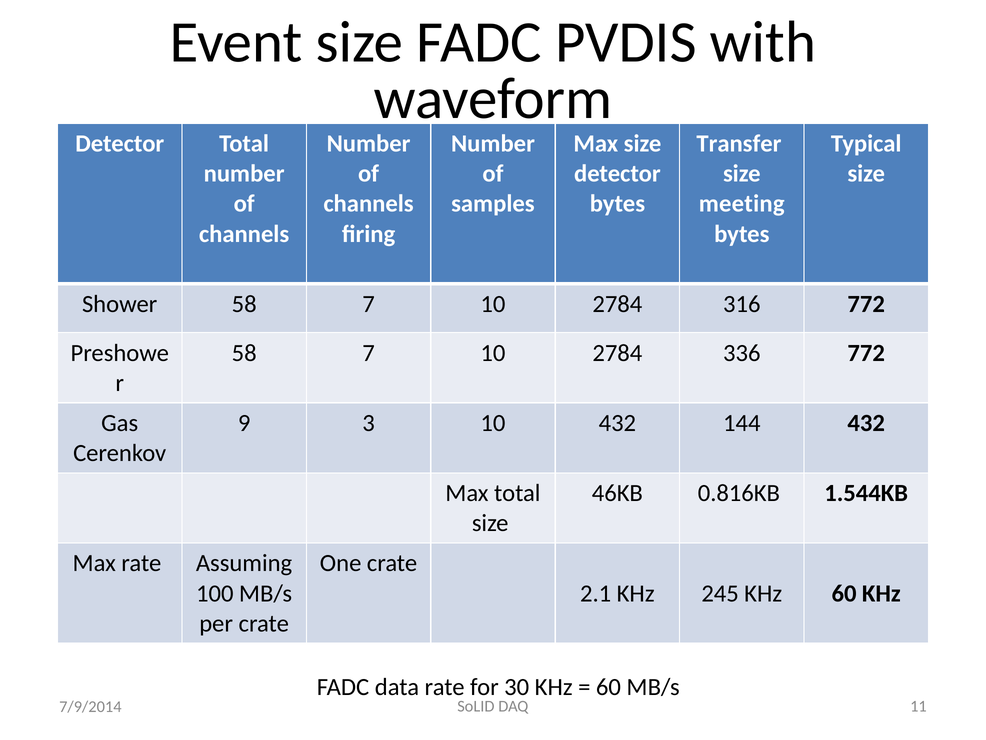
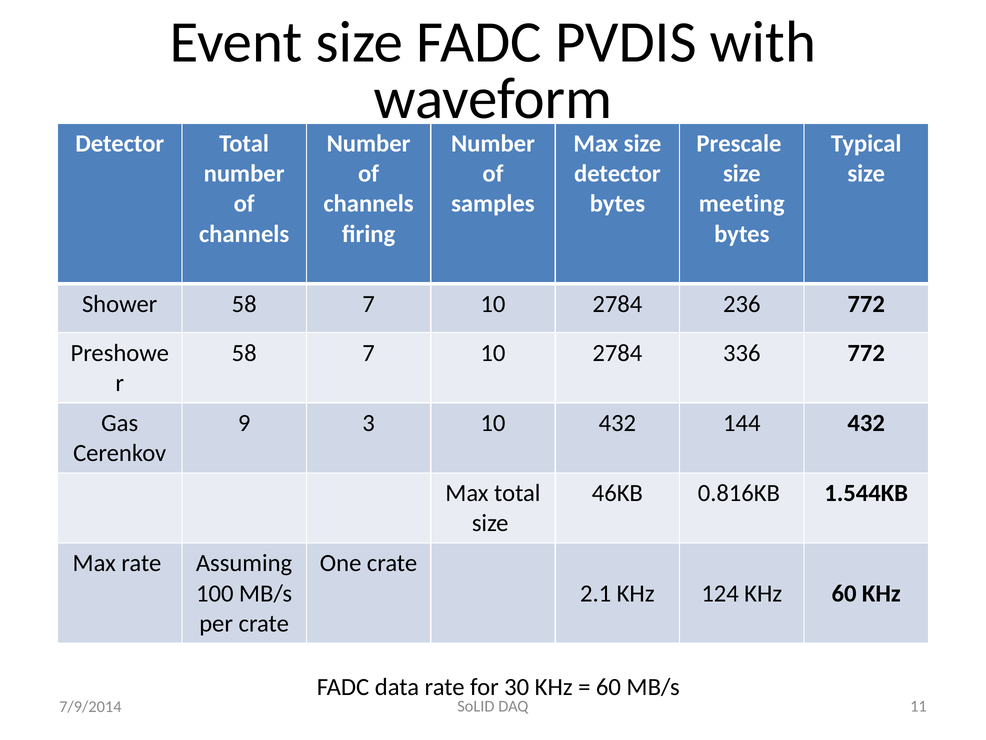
Transfer: Transfer -> Prescale
316: 316 -> 236
245: 245 -> 124
